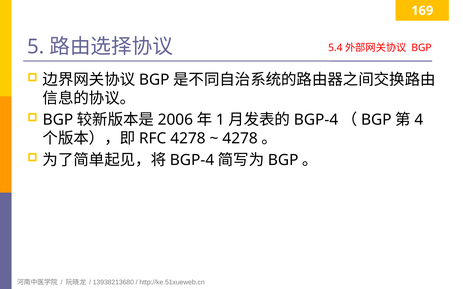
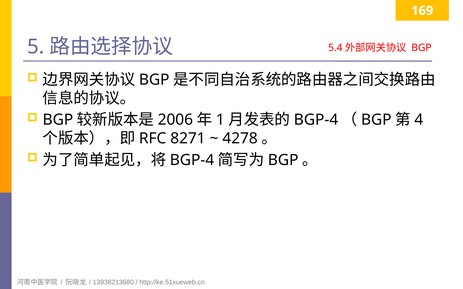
4278 at (188, 139): 4278 -> 8271
